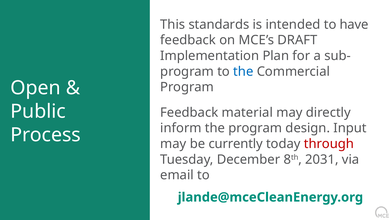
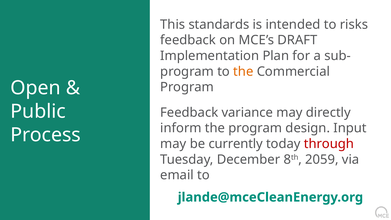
have: have -> risks
the at (243, 71) colour: blue -> orange
material: material -> variance
2031: 2031 -> 2059
